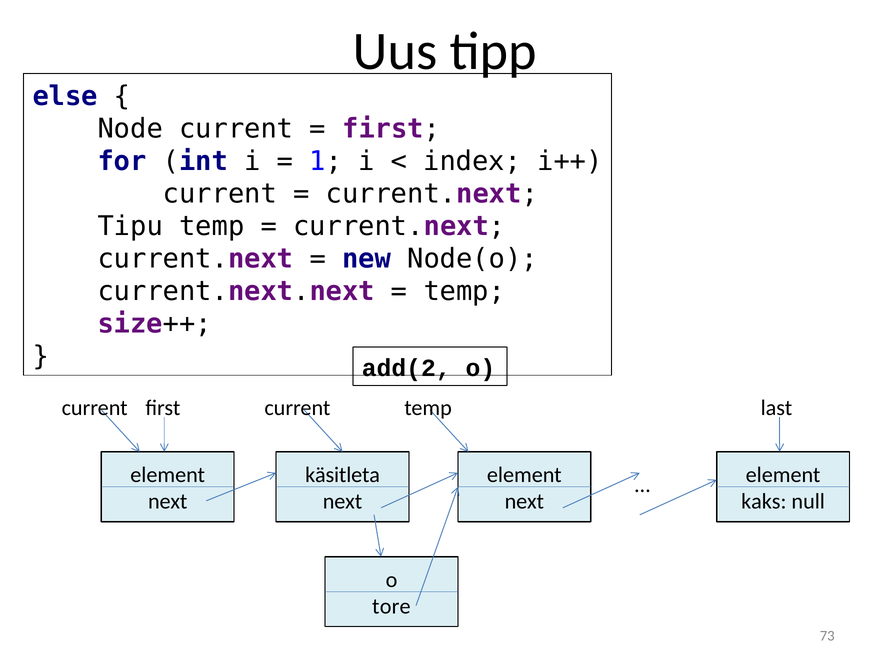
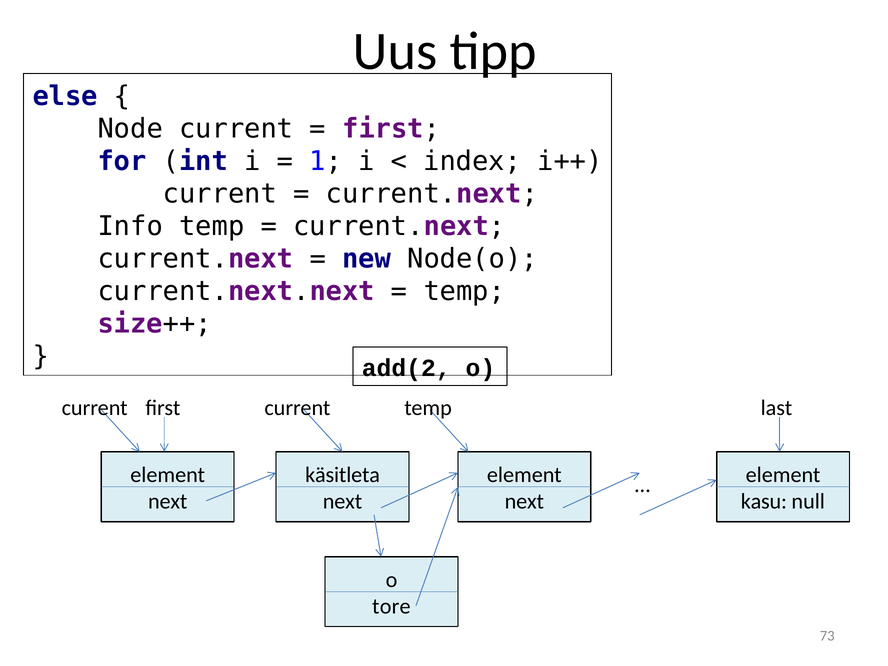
Tipu: Tipu -> Info
kaks: kaks -> kasu
